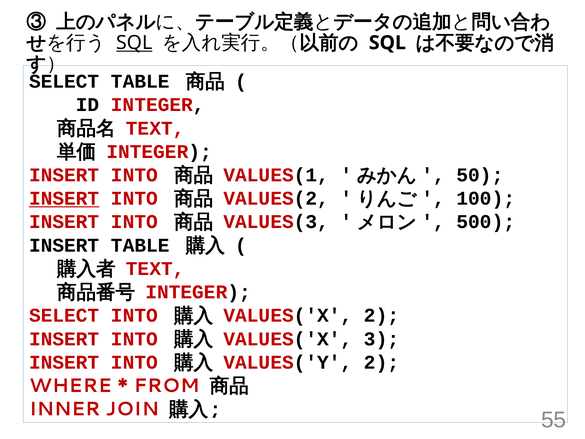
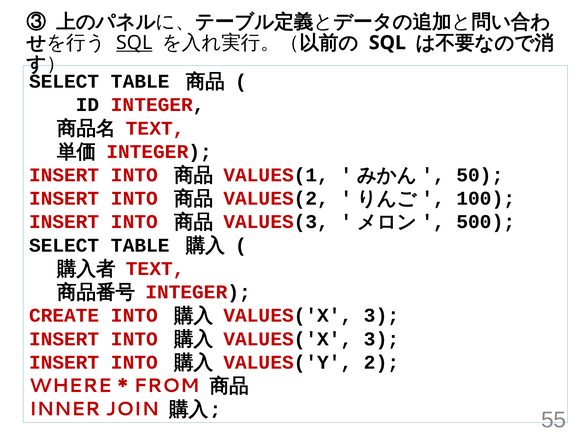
INSERT at (64, 198) underline: present -> none
INSERT at (64, 245): INSERT -> SELECT
SELECT at (64, 315): SELECT -> CREATE
2 at (382, 315): 2 -> 3
